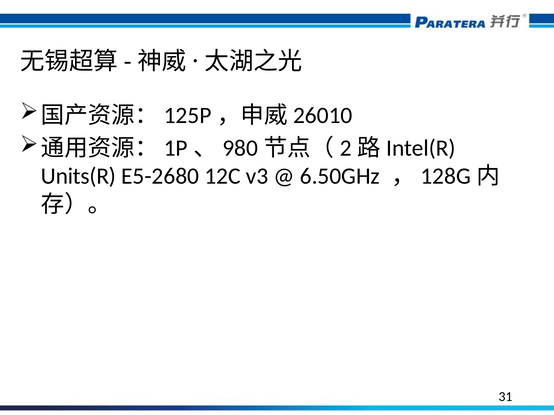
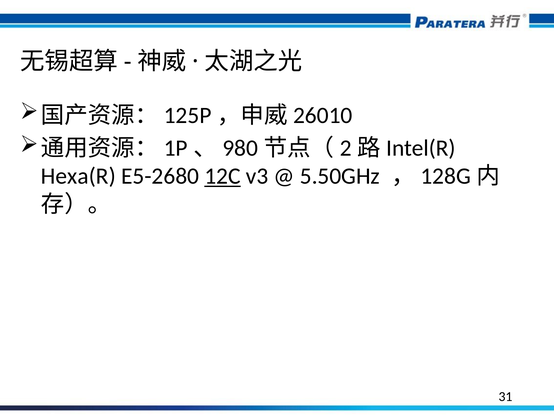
Units(R: Units(R -> Hexa(R
12C underline: none -> present
6.50GHz: 6.50GHz -> 5.50GHz
